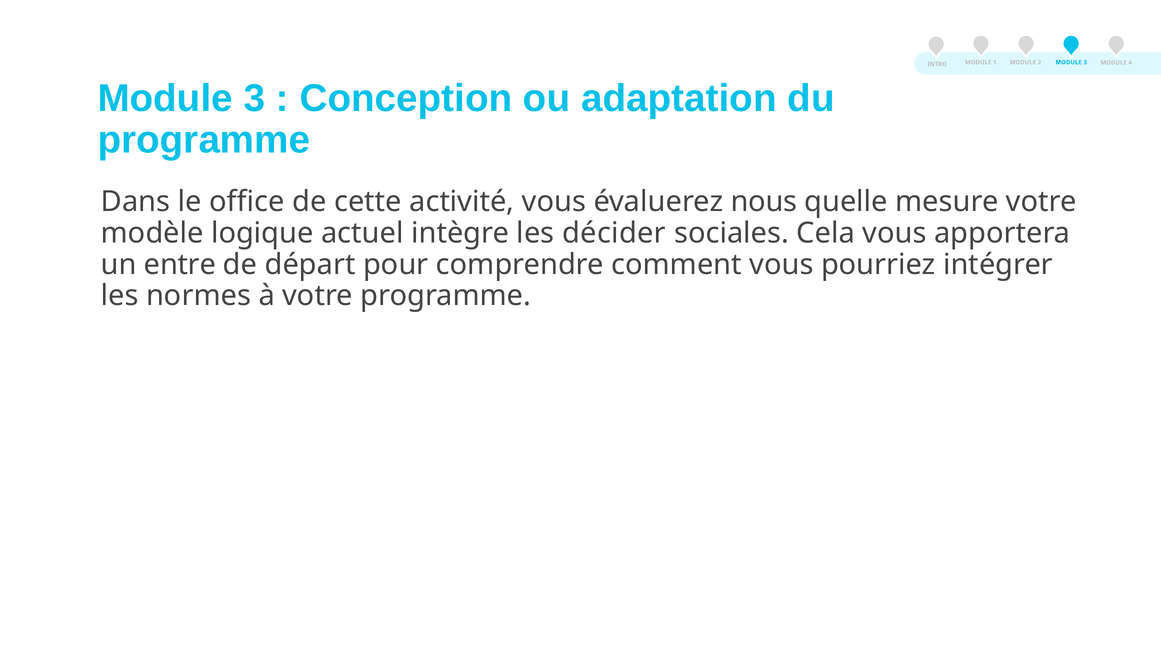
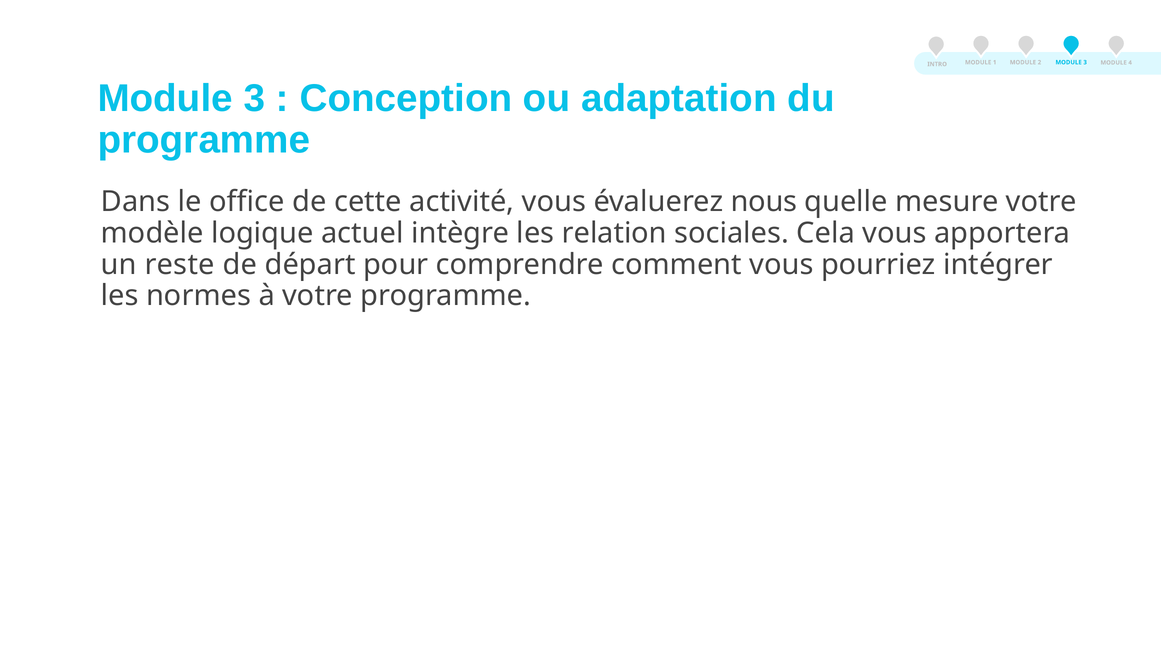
décider: décider -> relation
entre: entre -> reste
